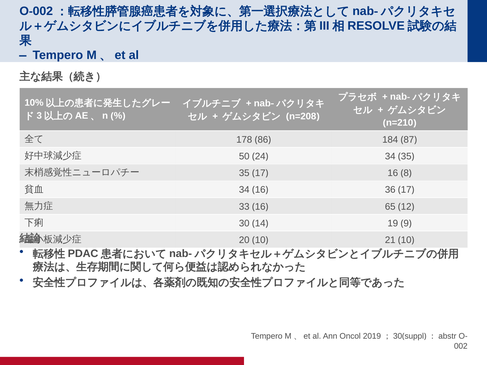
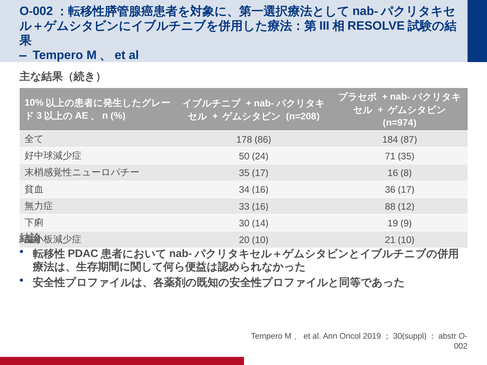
n=210: n=210 -> n=974
34 at (390, 156): 34 -> 71
65: 65 -> 88
